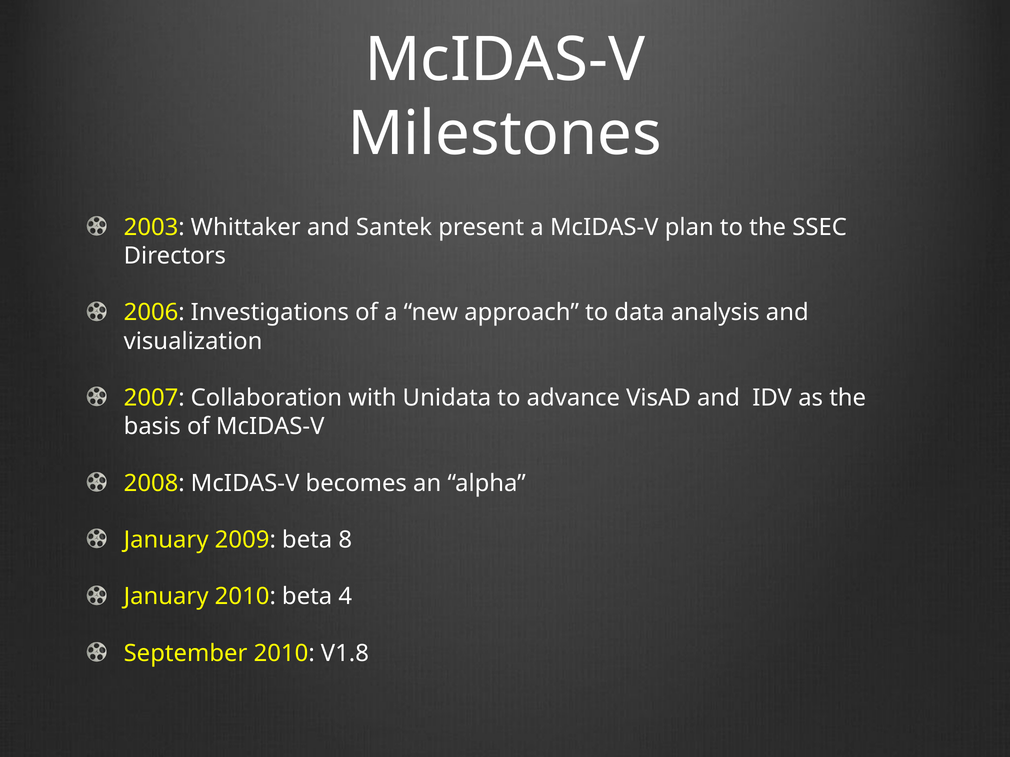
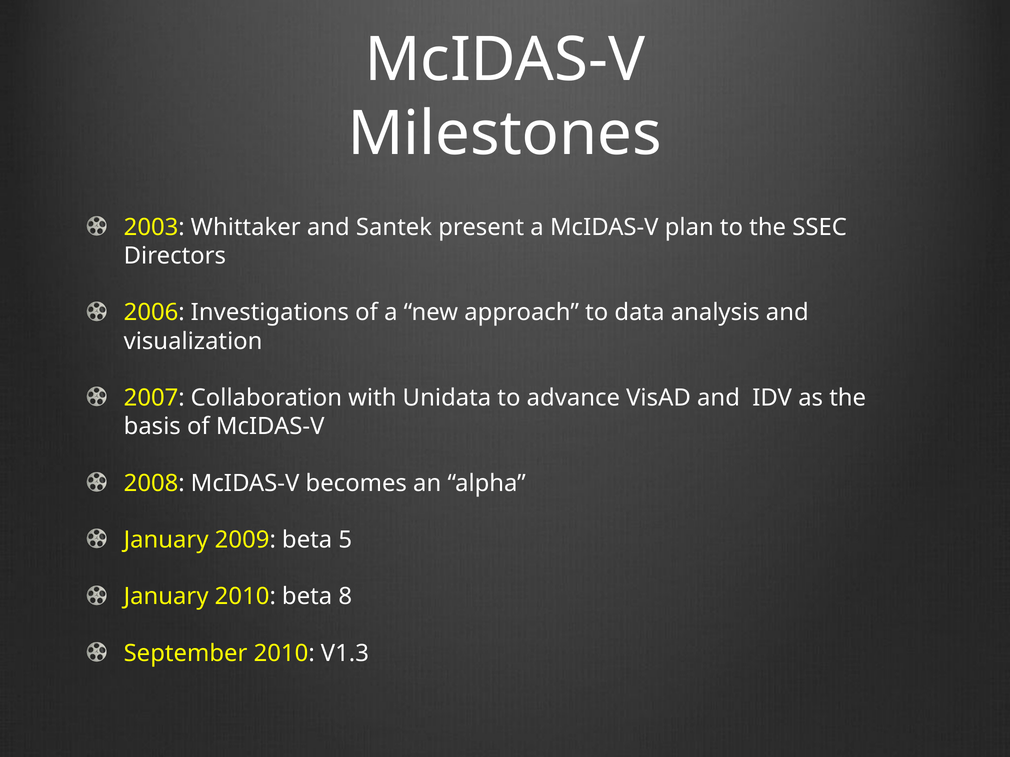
8: 8 -> 5
4: 4 -> 8
V1.8: V1.8 -> V1.3
